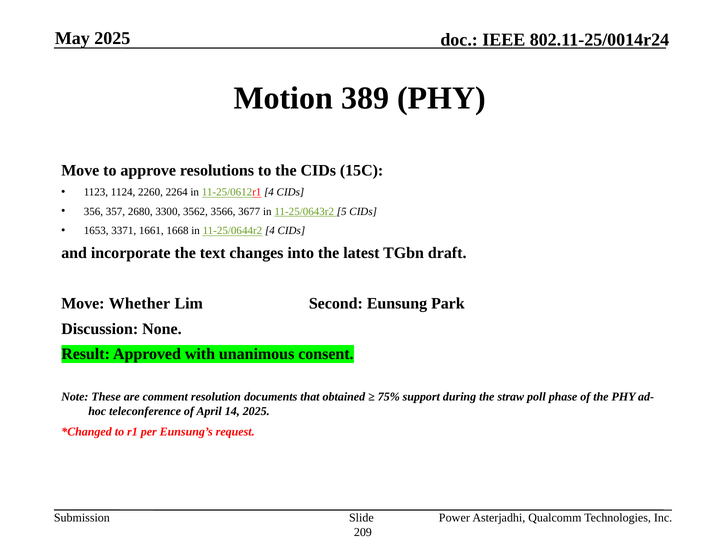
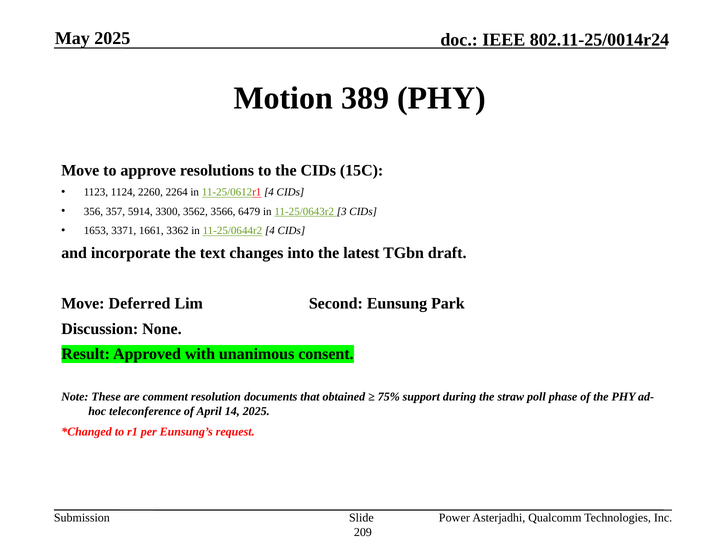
2680: 2680 -> 5914
3677: 3677 -> 6479
5: 5 -> 3
1668: 1668 -> 3362
Whether: Whether -> Deferred
